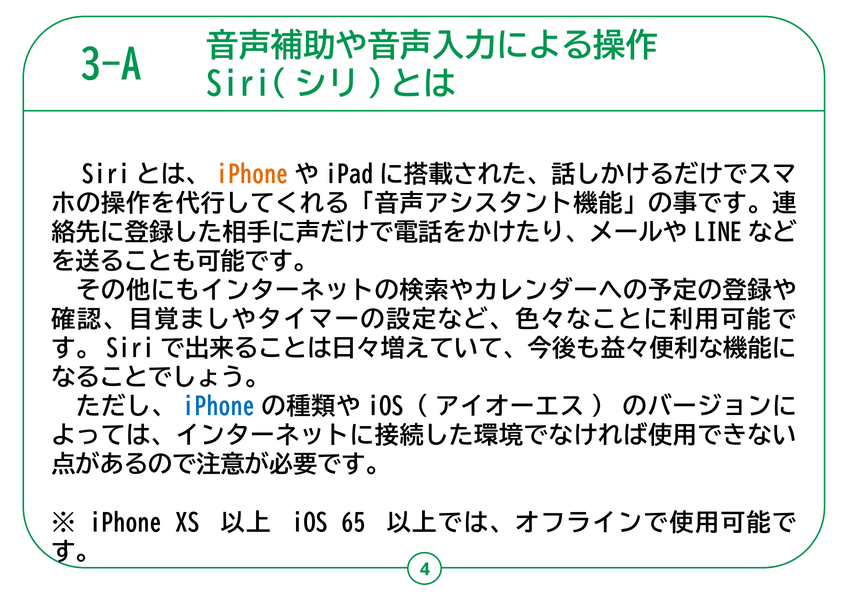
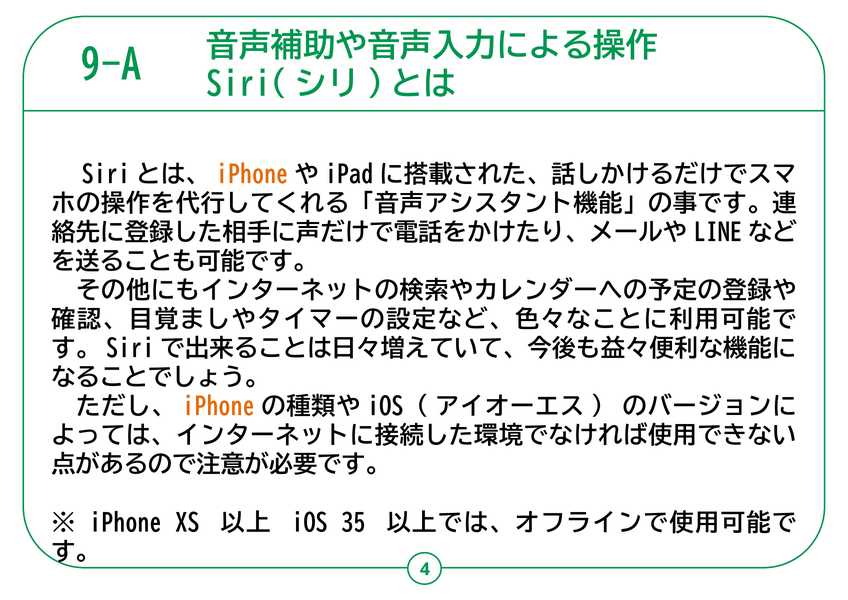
3-A: 3-A -> 9-A
iPhone at (218, 407) colour: blue -> orange
65: 65 -> 35
